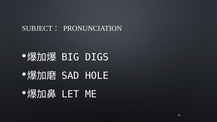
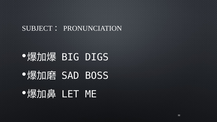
HOLE: HOLE -> BOSS
